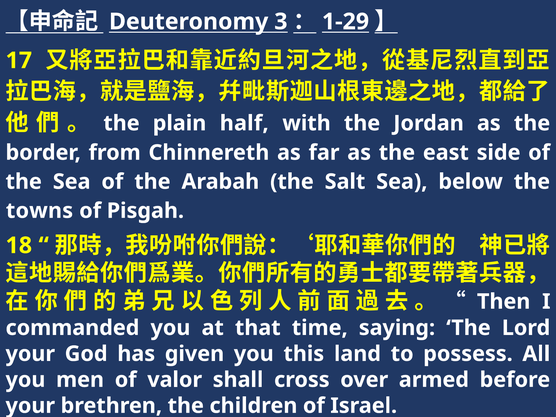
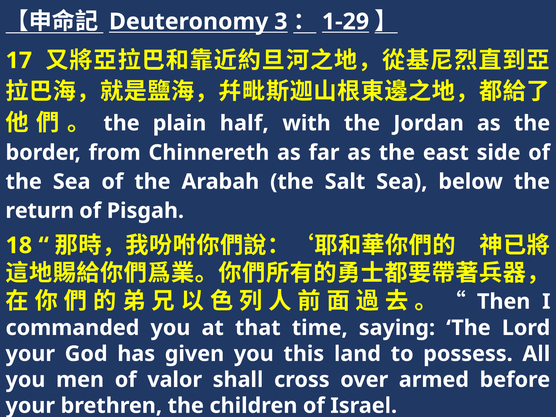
towns: towns -> return
